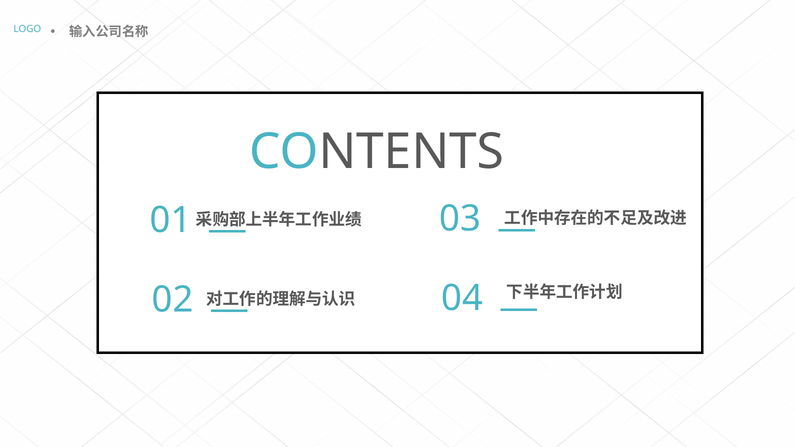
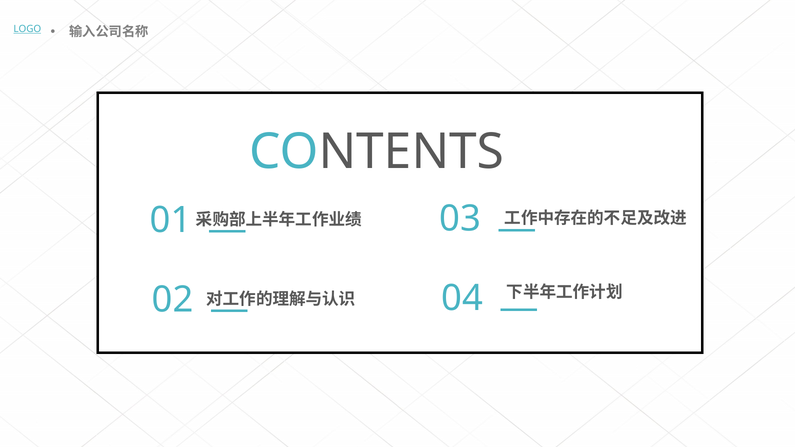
LOGO underline: none -> present
